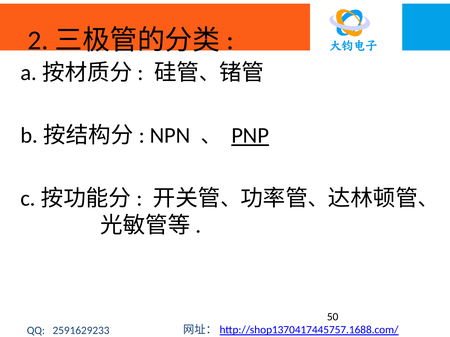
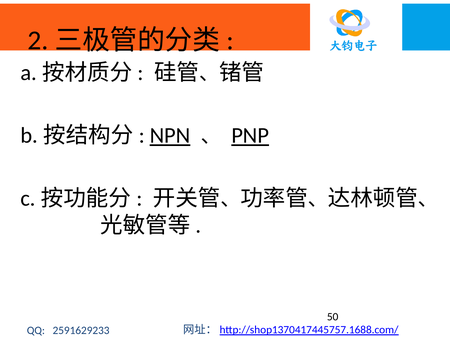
NPN underline: none -> present
